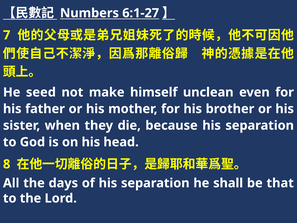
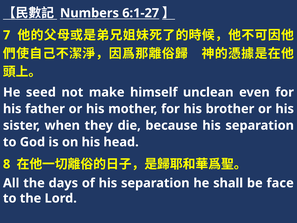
that: that -> face
